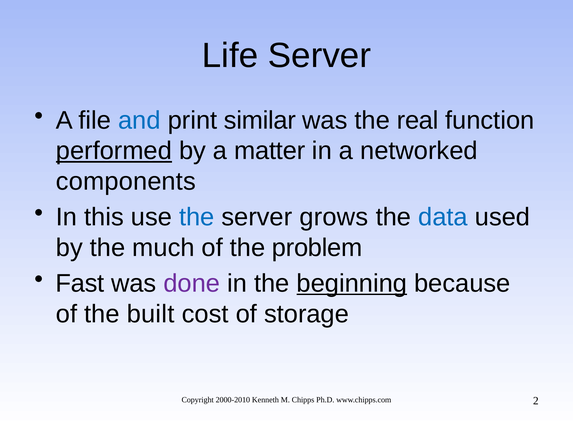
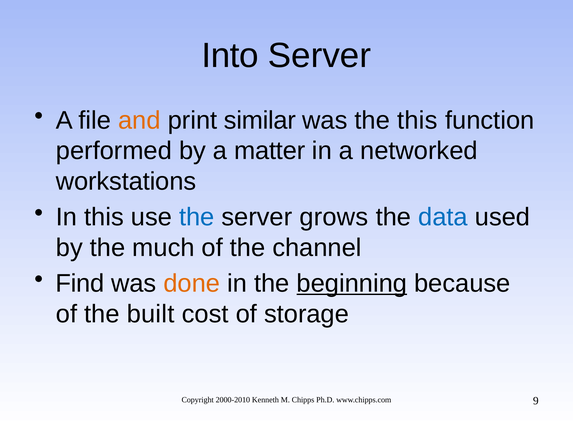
Life: Life -> Into
and colour: blue -> orange
the real: real -> this
performed underline: present -> none
components: components -> workstations
problem: problem -> channel
Fast: Fast -> Find
done colour: purple -> orange
2: 2 -> 9
